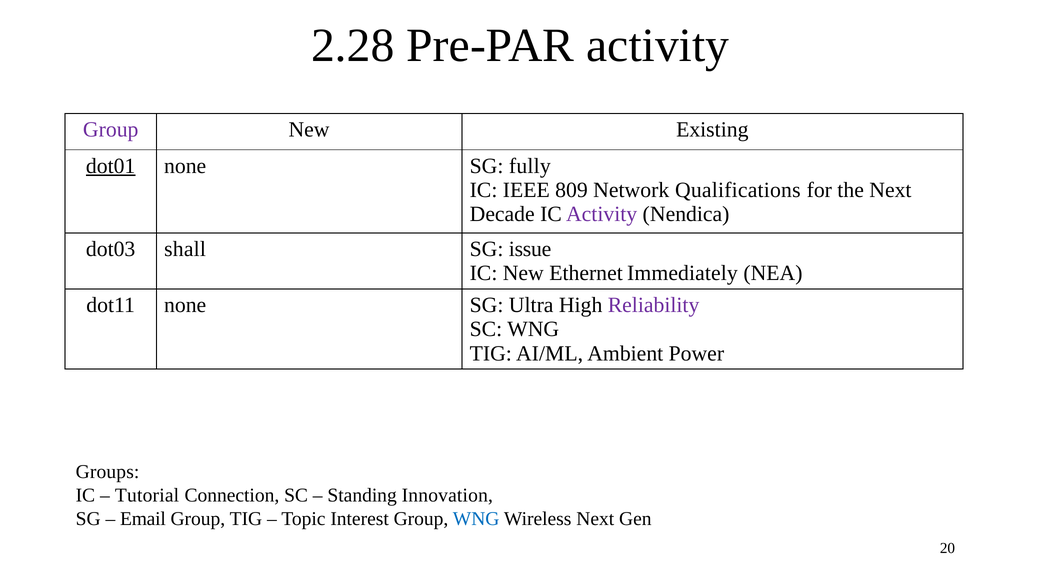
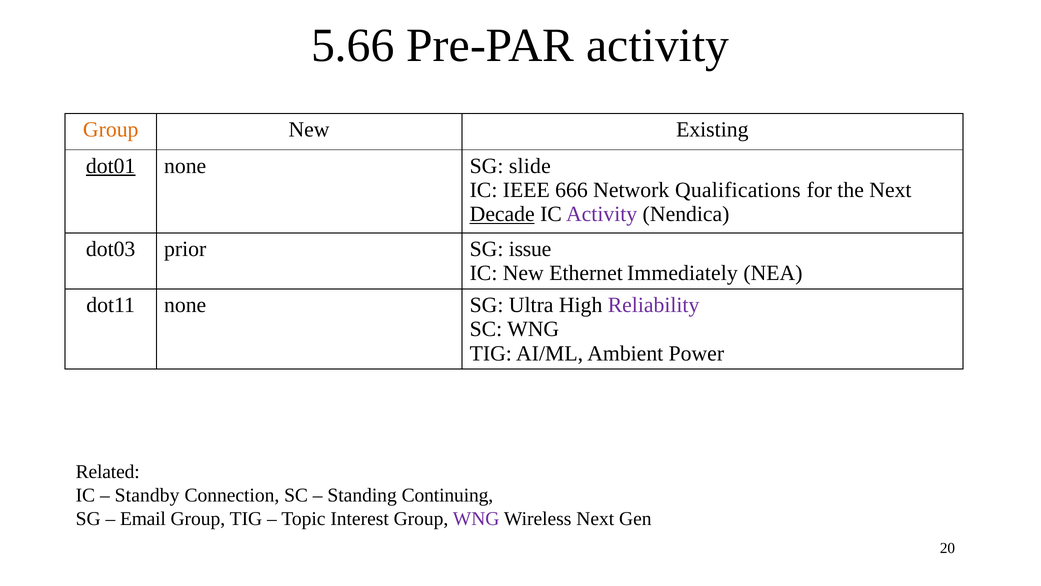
2.28: 2.28 -> 5.66
Group at (111, 130) colour: purple -> orange
fully: fully -> slide
809: 809 -> 666
Decade underline: none -> present
shall: shall -> prior
Groups: Groups -> Related
Tutorial: Tutorial -> Standby
Innovation: Innovation -> Continuing
WNG at (476, 518) colour: blue -> purple
